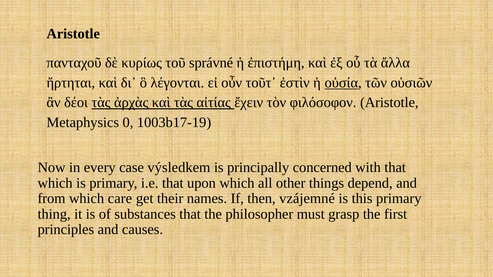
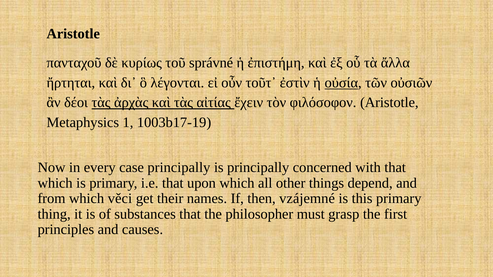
0: 0 -> 1
case výsledkem: výsledkem -> principally
care: care -> věci
